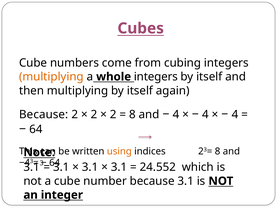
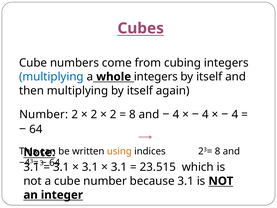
multiplying at (51, 77) colour: orange -> blue
Because at (44, 114): Because -> Number
24.552: 24.552 -> 23.515
